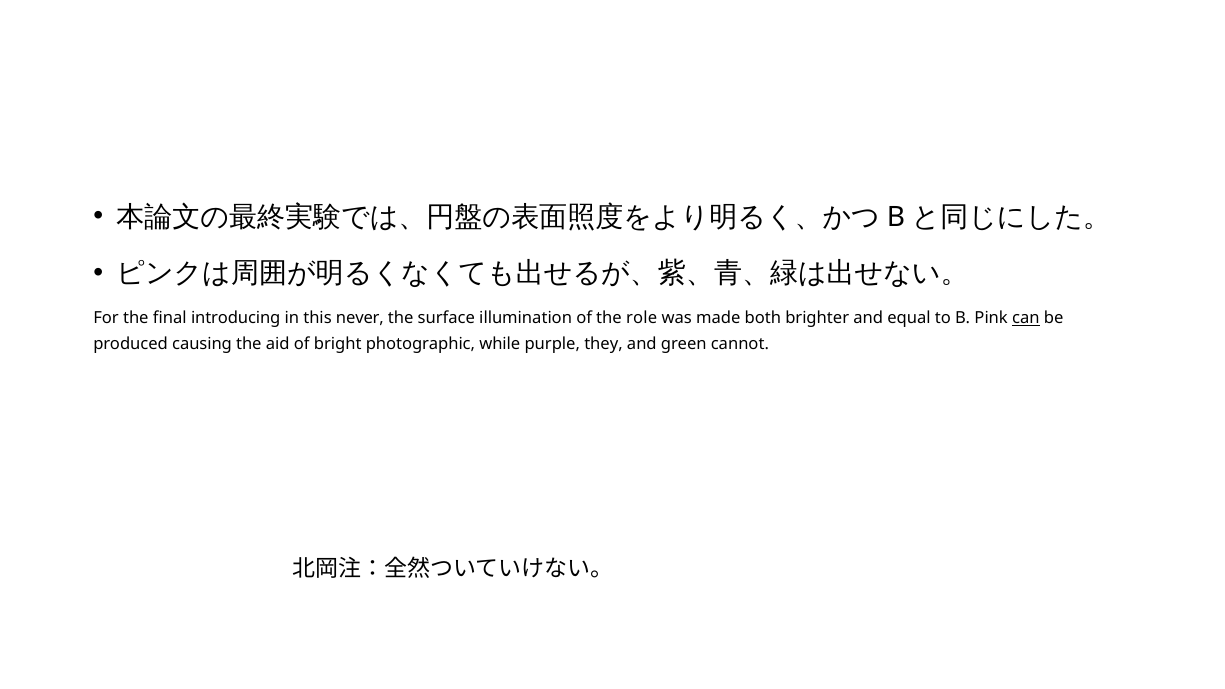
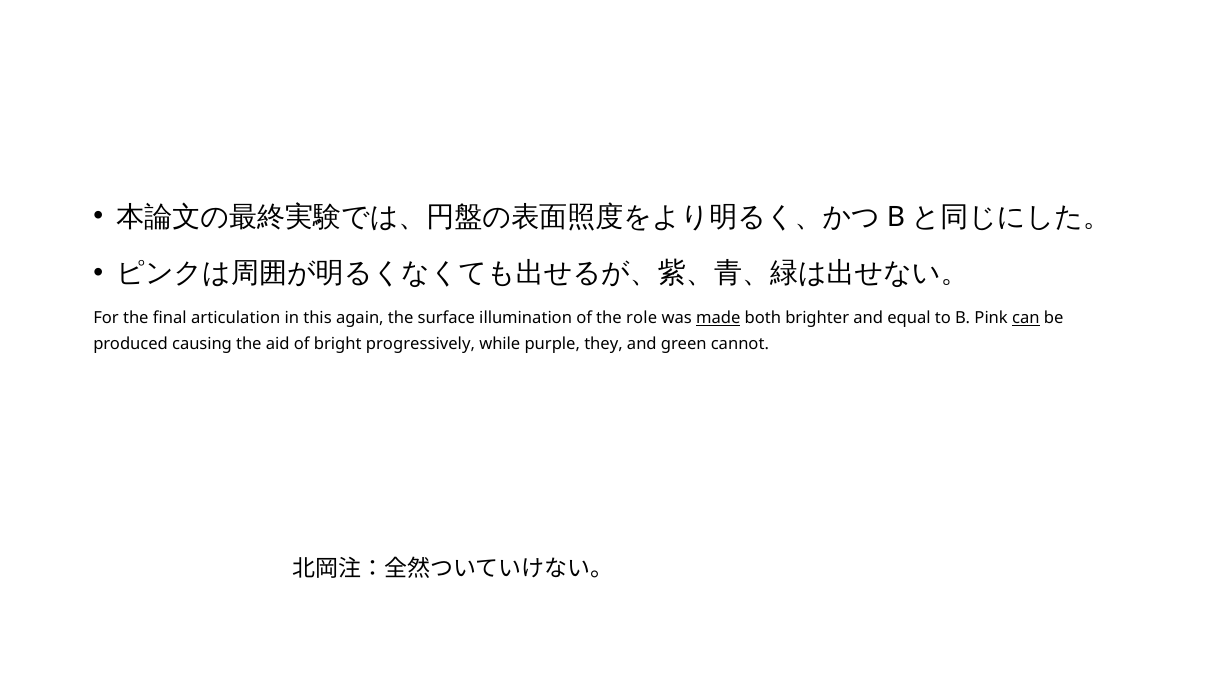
introducing: introducing -> articulation
never: never -> again
made underline: none -> present
photographic: photographic -> progressively
